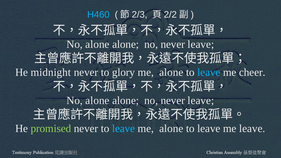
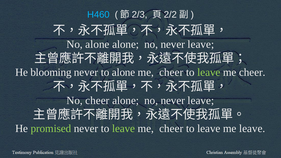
midnight: midnight -> blooming
to glory: glory -> alone
alone at (171, 72): alone -> cheer
leave at (209, 72) colour: light blue -> light green
alone at (97, 101): alone -> cheer
leave at (124, 129) colour: light blue -> light green
alone at (171, 129): alone -> cheer
